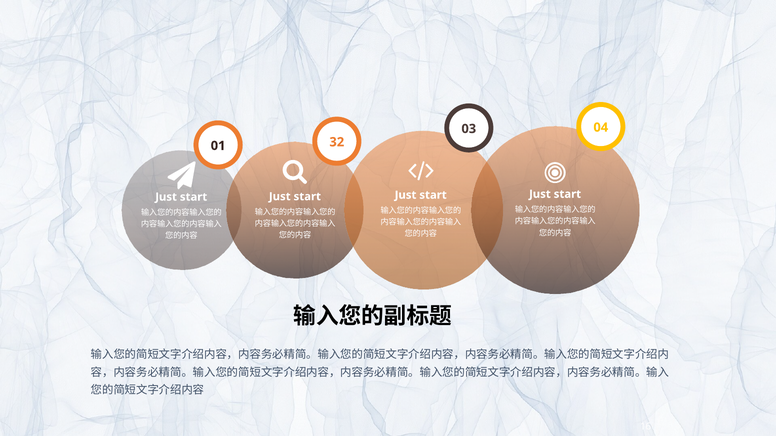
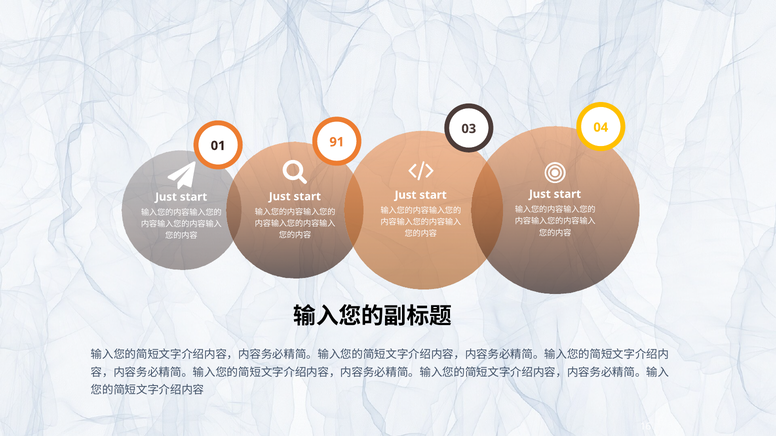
32: 32 -> 91
